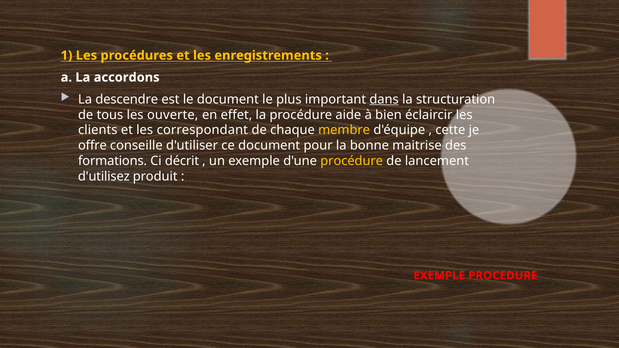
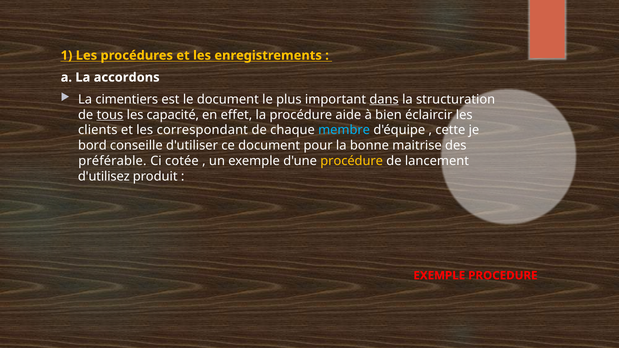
descendre: descendre -> cimentiers
tous underline: none -> present
ouverte: ouverte -> capacité
membre colour: yellow -> light blue
offre: offre -> bord
formations: formations -> préférable
décrit: décrit -> cotée
